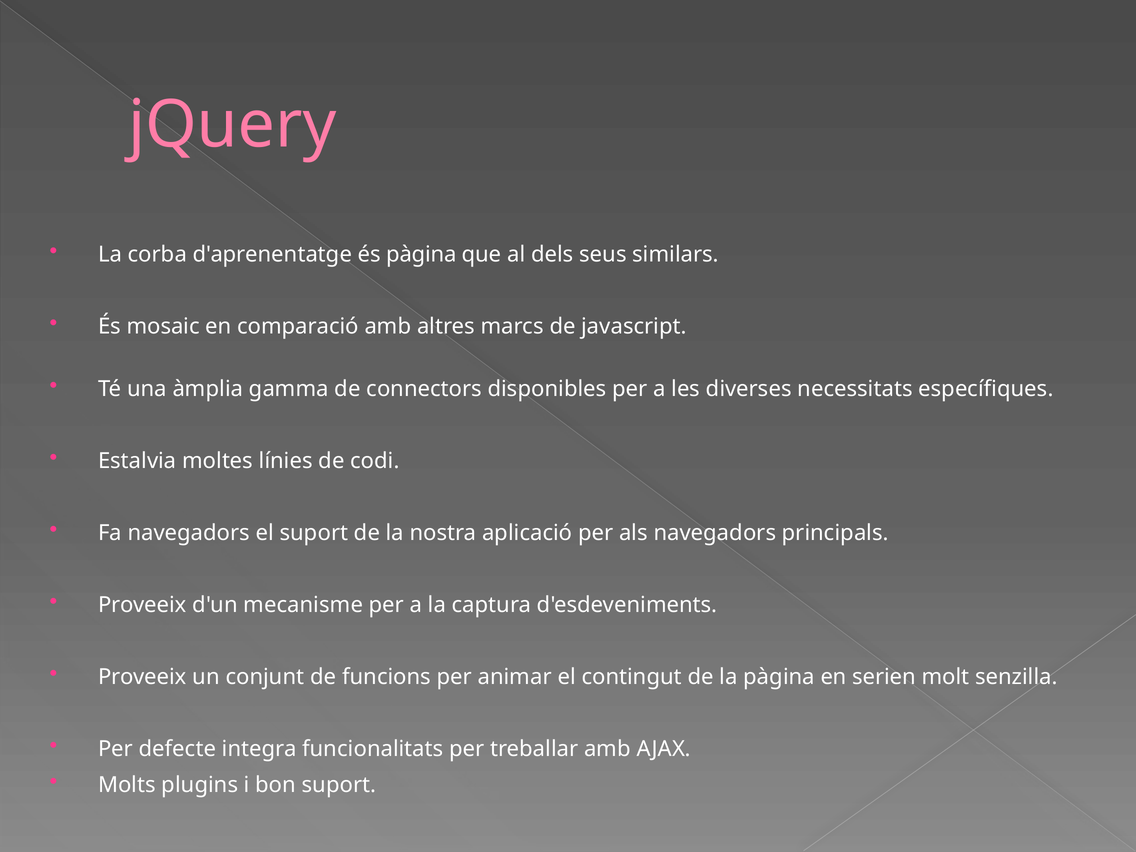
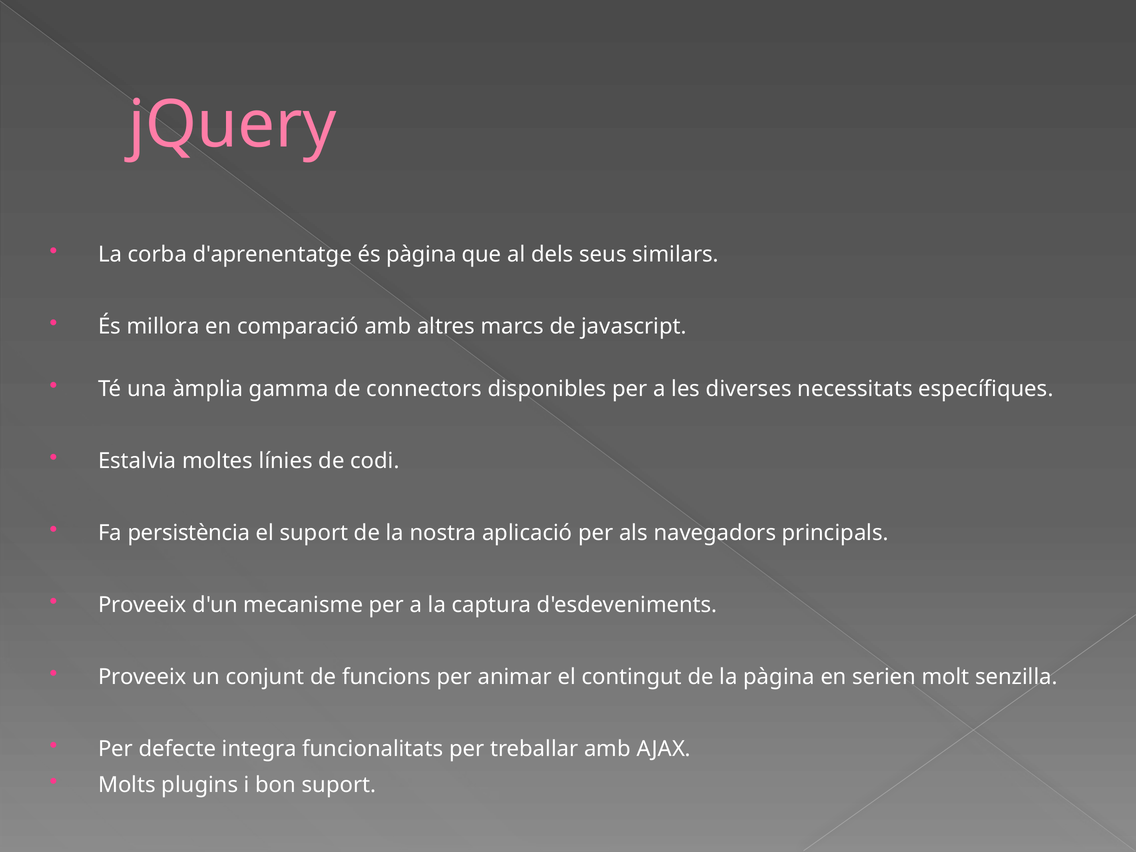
mosaic: mosaic -> millora
Fa navegadors: navegadors -> persistència
